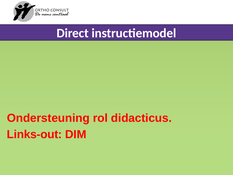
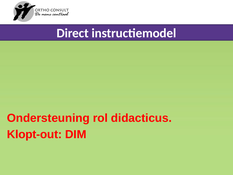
Links-out: Links-out -> Klopt-out
